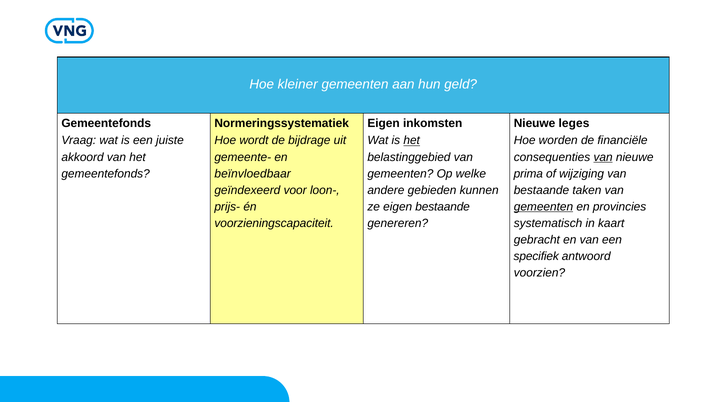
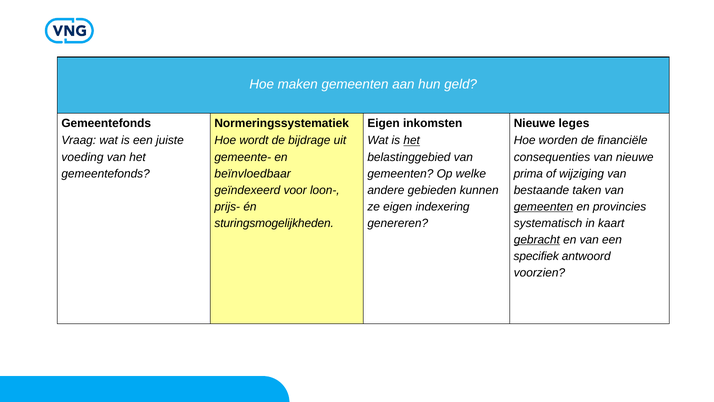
kleiner: kleiner -> maken
akkoord: akkoord -> voeding
van at (603, 157) underline: present -> none
eigen bestaande: bestaande -> indexering
voorzieningscapaciteit: voorzieningscapaciteit -> sturingsmogelijkheden
gebracht underline: none -> present
